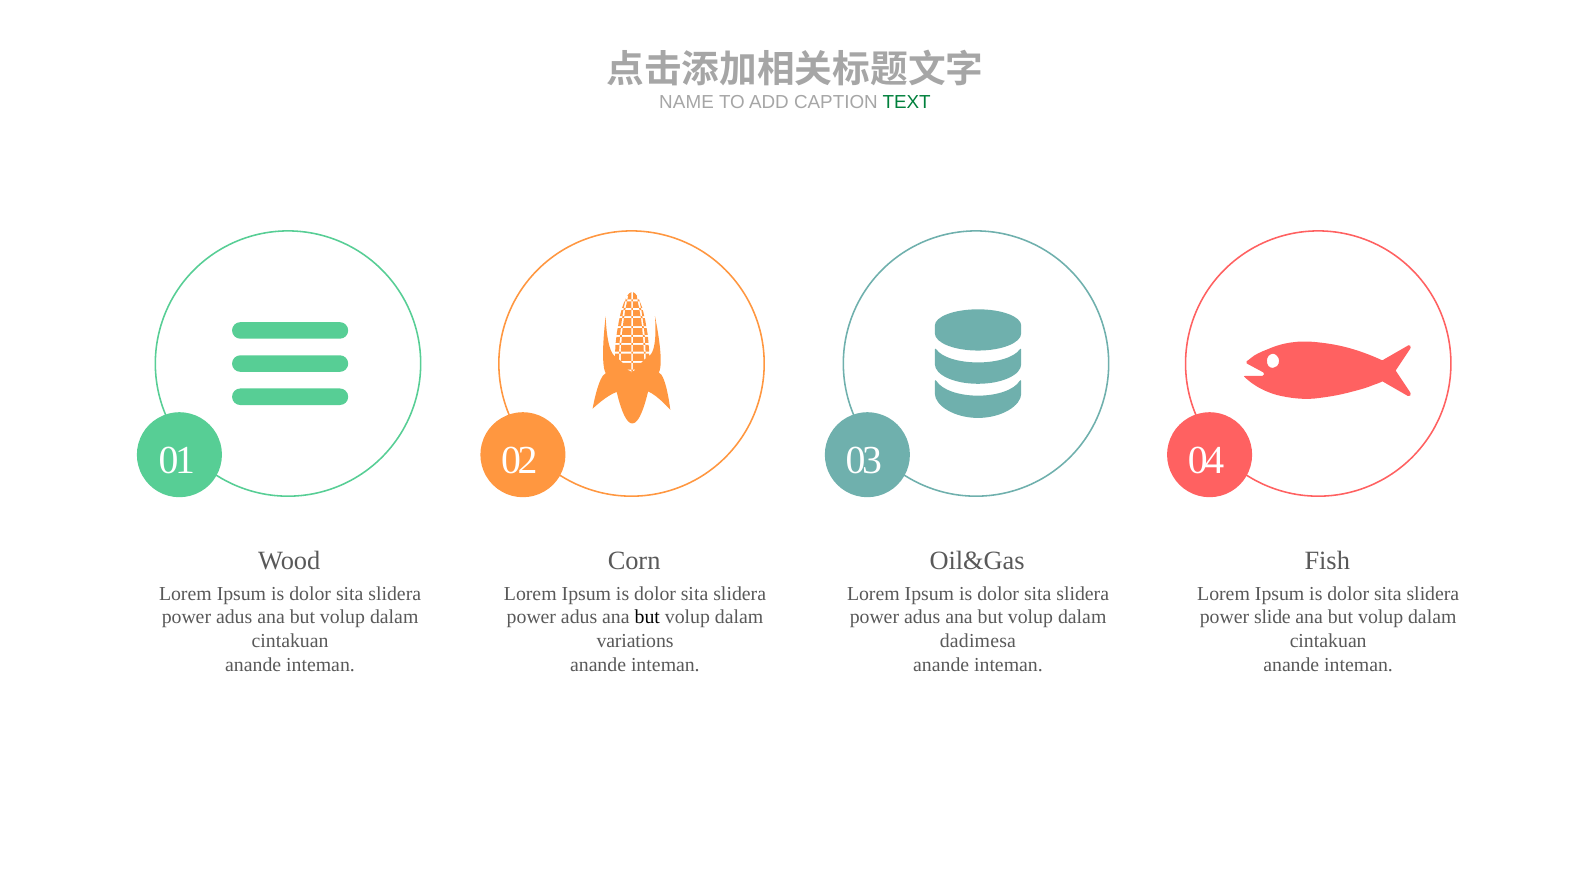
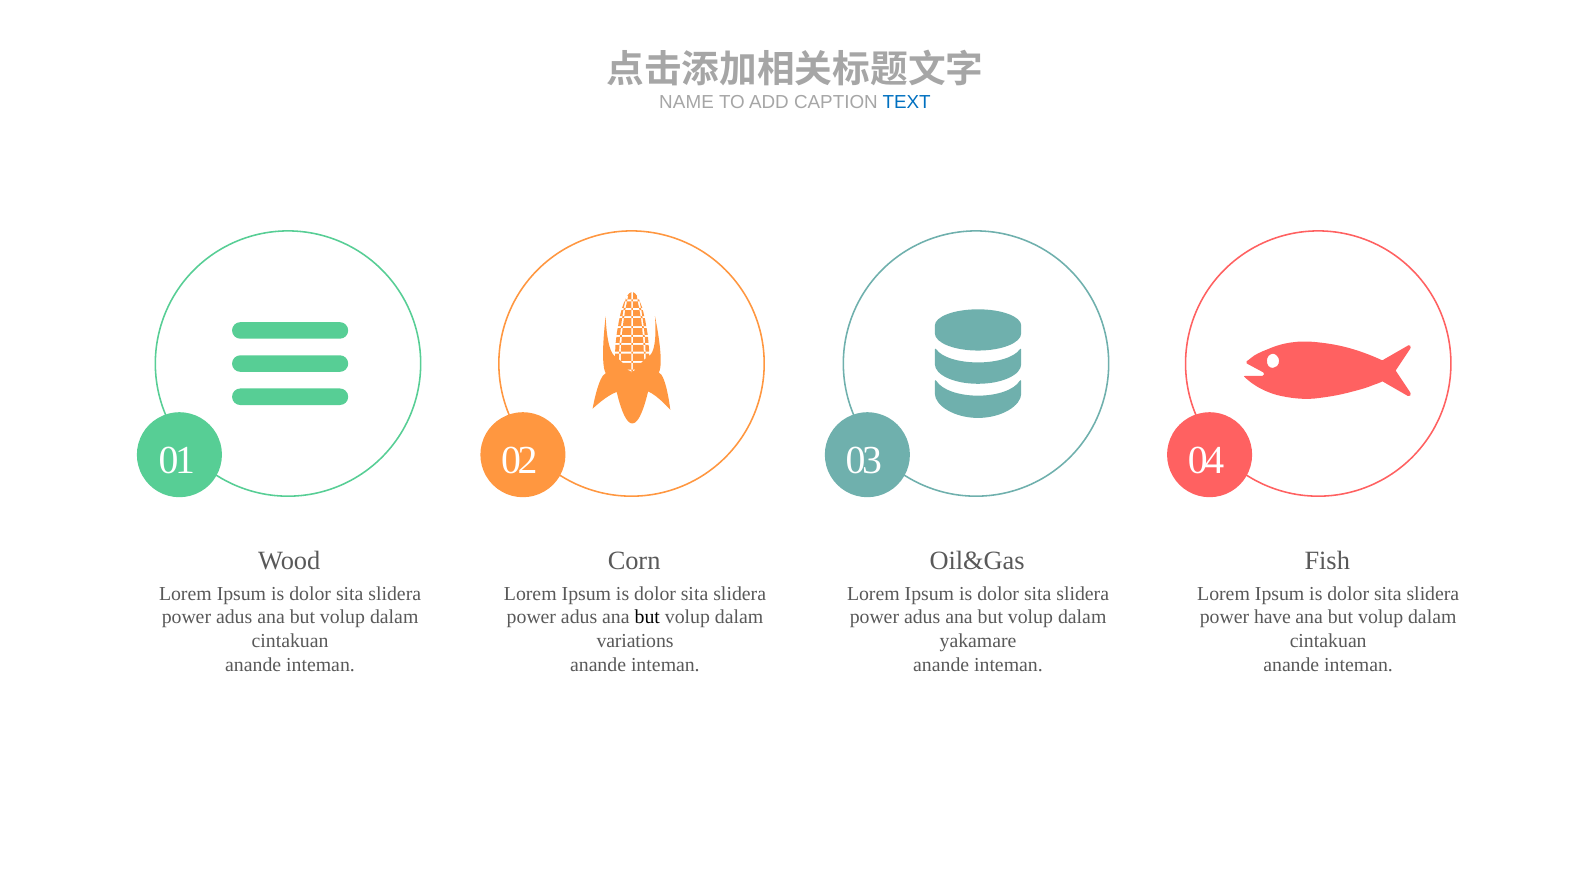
TEXT colour: green -> blue
slide: slide -> have
dadimesa: dadimesa -> yakamare
